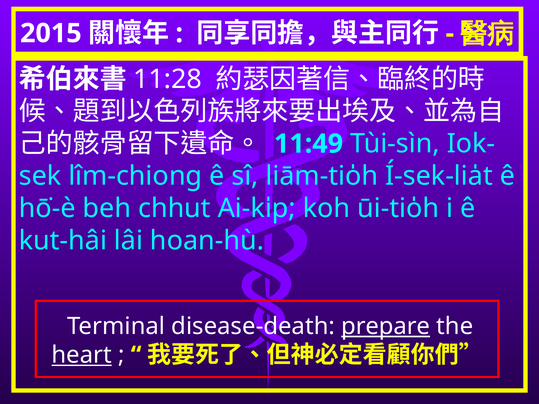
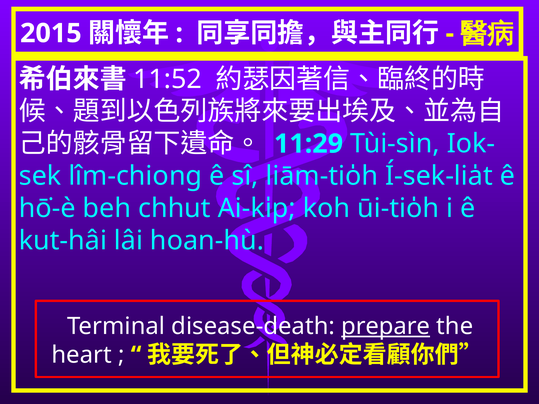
11:28: 11:28 -> 11:52
11:49: 11:49 -> 11:29
heart underline: present -> none
